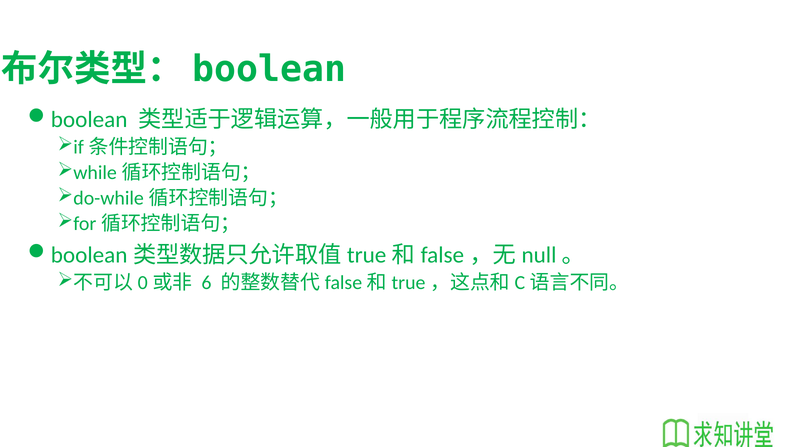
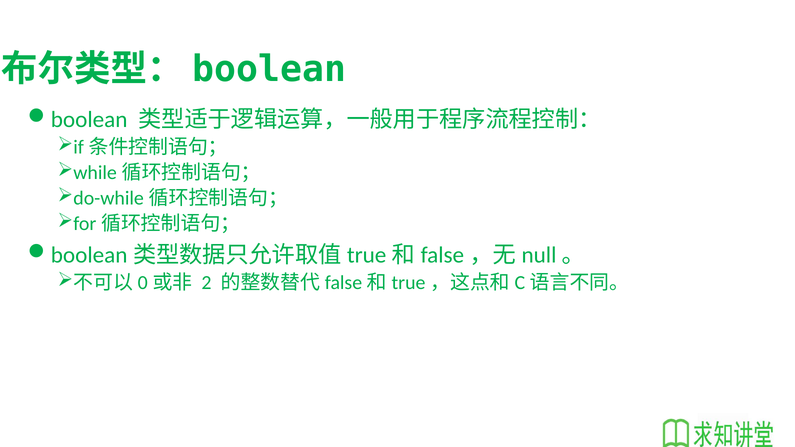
6: 6 -> 2
